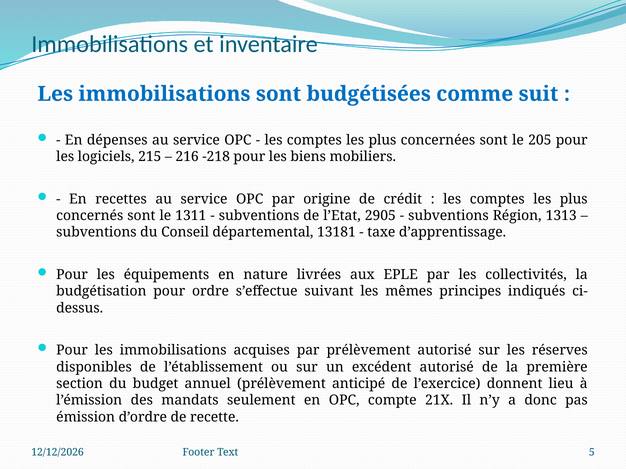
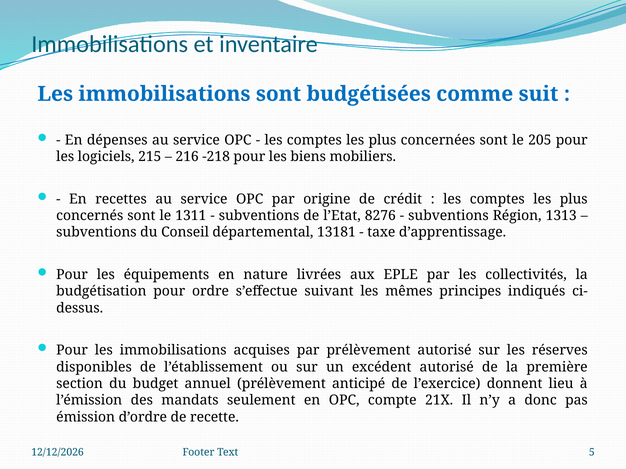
2905: 2905 -> 8276
